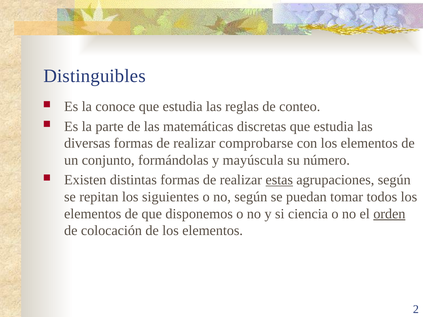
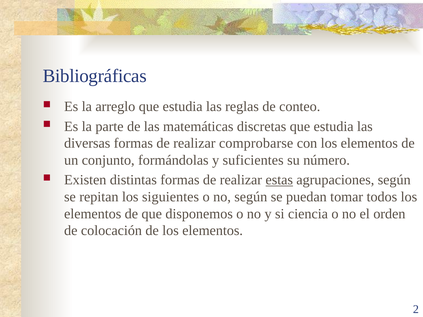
Distinguibles: Distinguibles -> Bibliográficas
conoce: conoce -> arreglo
mayúscula: mayúscula -> suficientes
orden underline: present -> none
